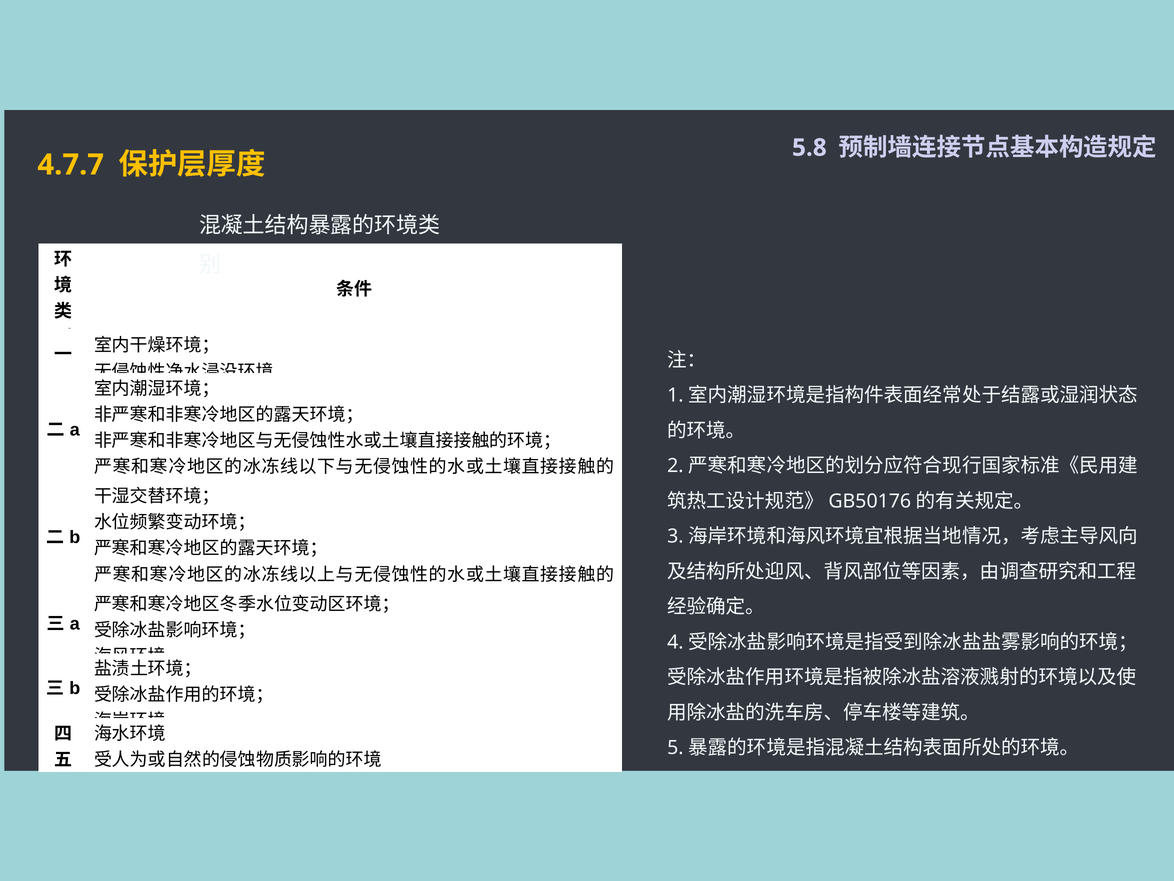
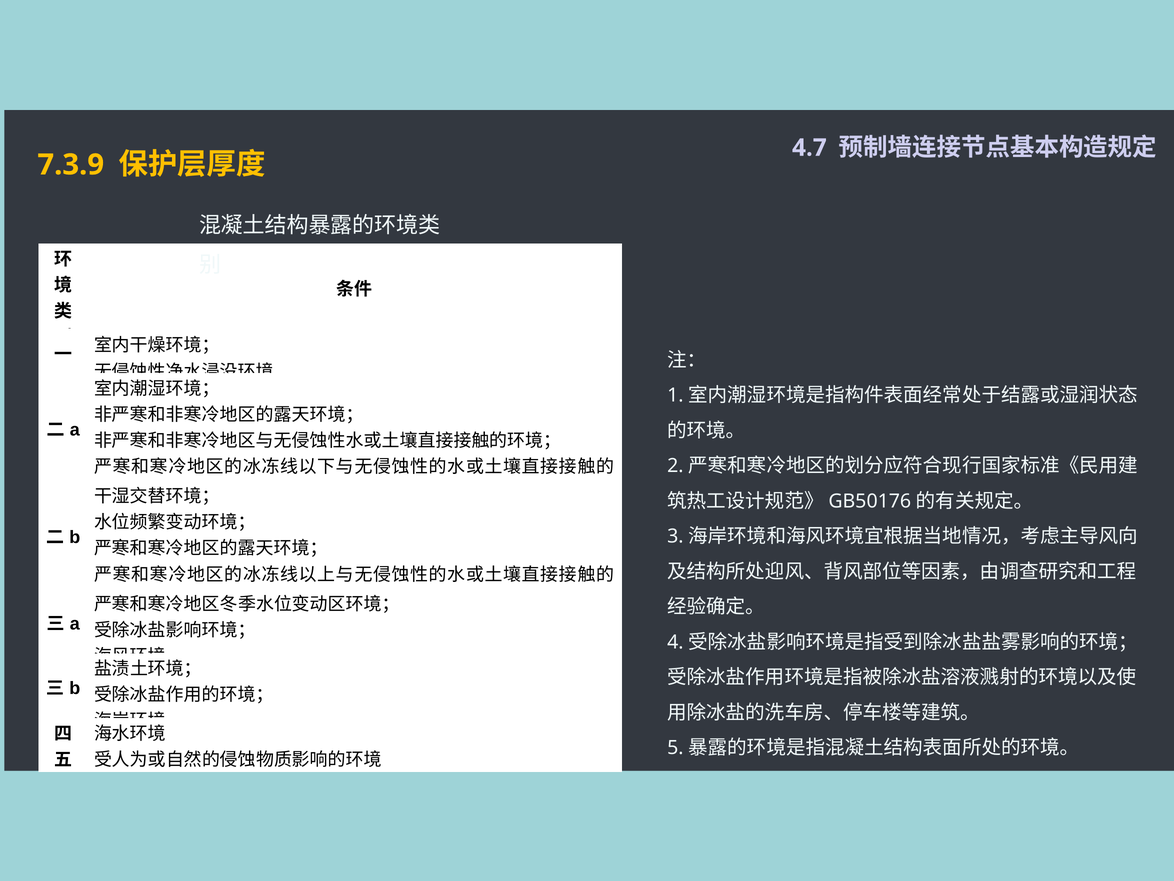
4.7.7: 4.7.7 -> 7.3.9
5.8: 5.8 -> 4.7
